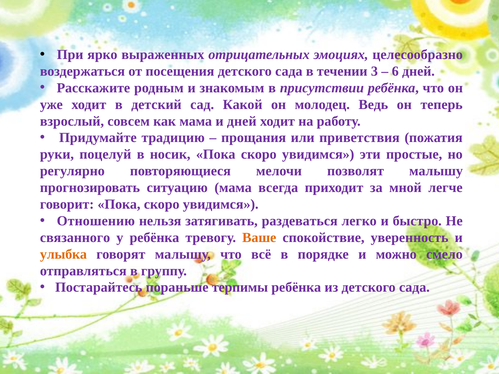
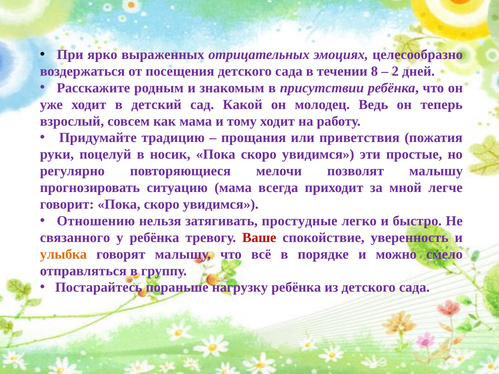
3: 3 -> 8
6: 6 -> 2
и дней: дней -> тому
раздеваться: раздеваться -> простудные
Ваше colour: orange -> red
терпимы: терпимы -> нагрузку
